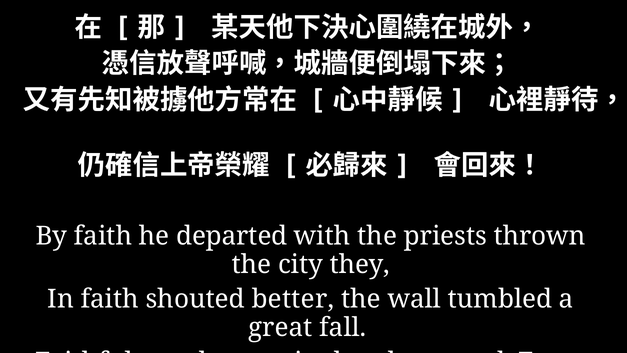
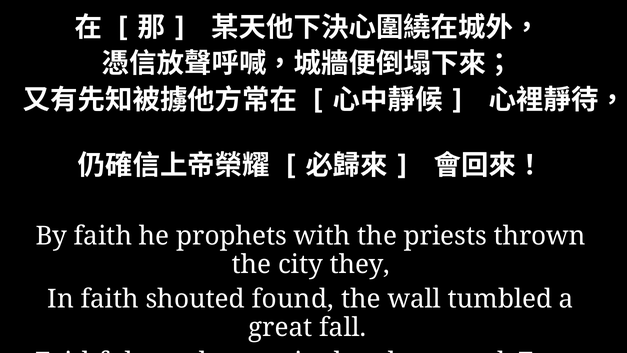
he departed: departed -> prophets
better: better -> found
